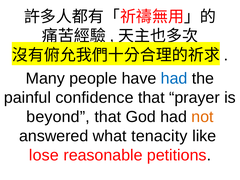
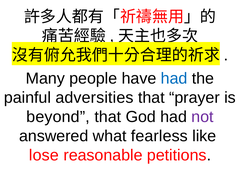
confidence: confidence -> adversities
not colour: orange -> purple
tenacity: tenacity -> fearless
